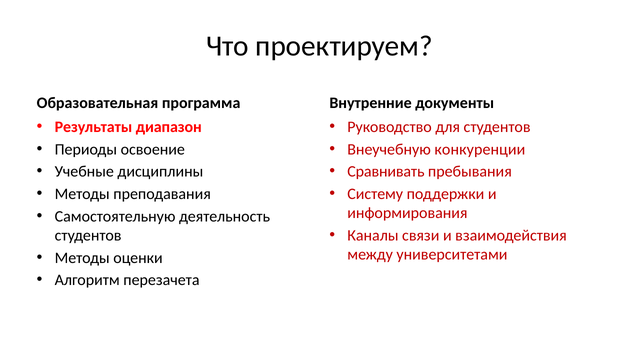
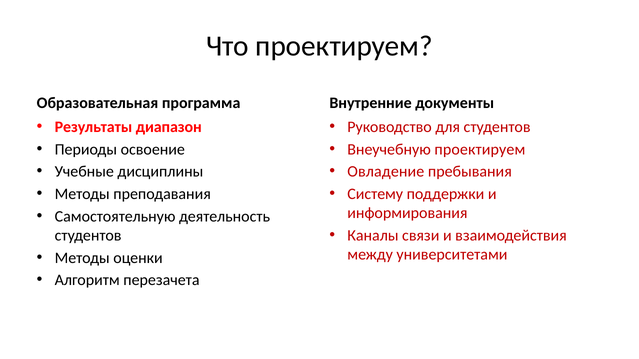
Внеучебную конкуренции: конкуренции -> проектируем
Сравнивать: Сравнивать -> Овладение
